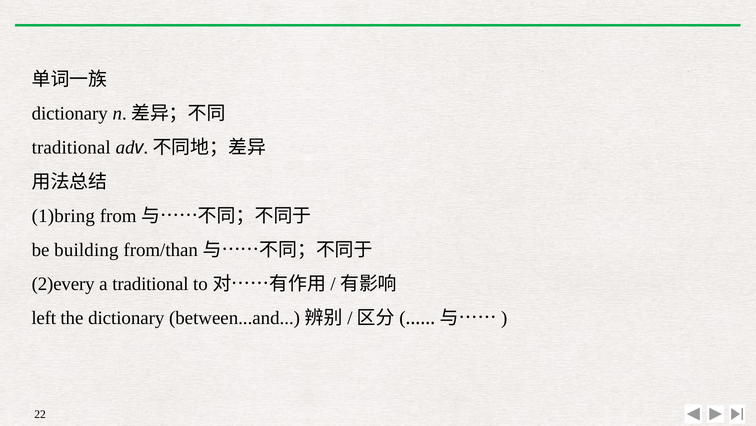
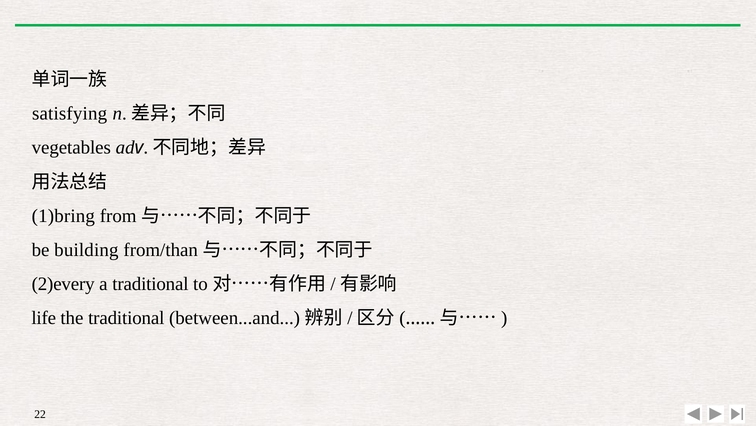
dictionary at (70, 113): dictionary -> satisfying
traditional at (71, 147): traditional -> vegetables
left: left -> life
the dictionary: dictionary -> traditional
